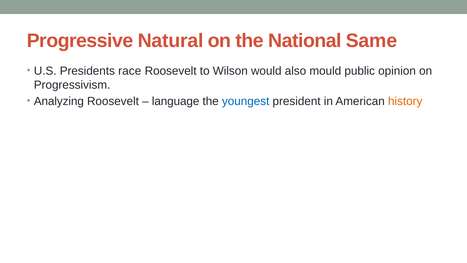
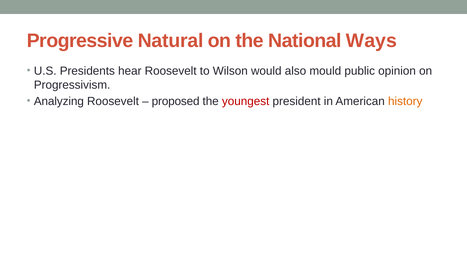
Same: Same -> Ways
race: race -> hear
language: language -> proposed
youngest colour: blue -> red
